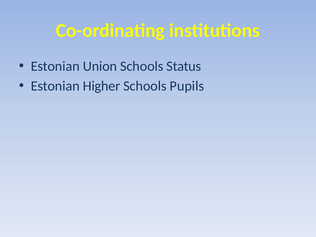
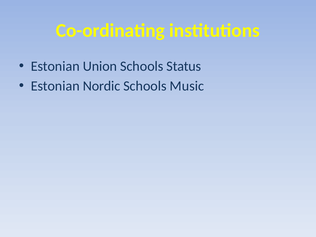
Higher: Higher -> Nordic
Pupils: Pupils -> Music
